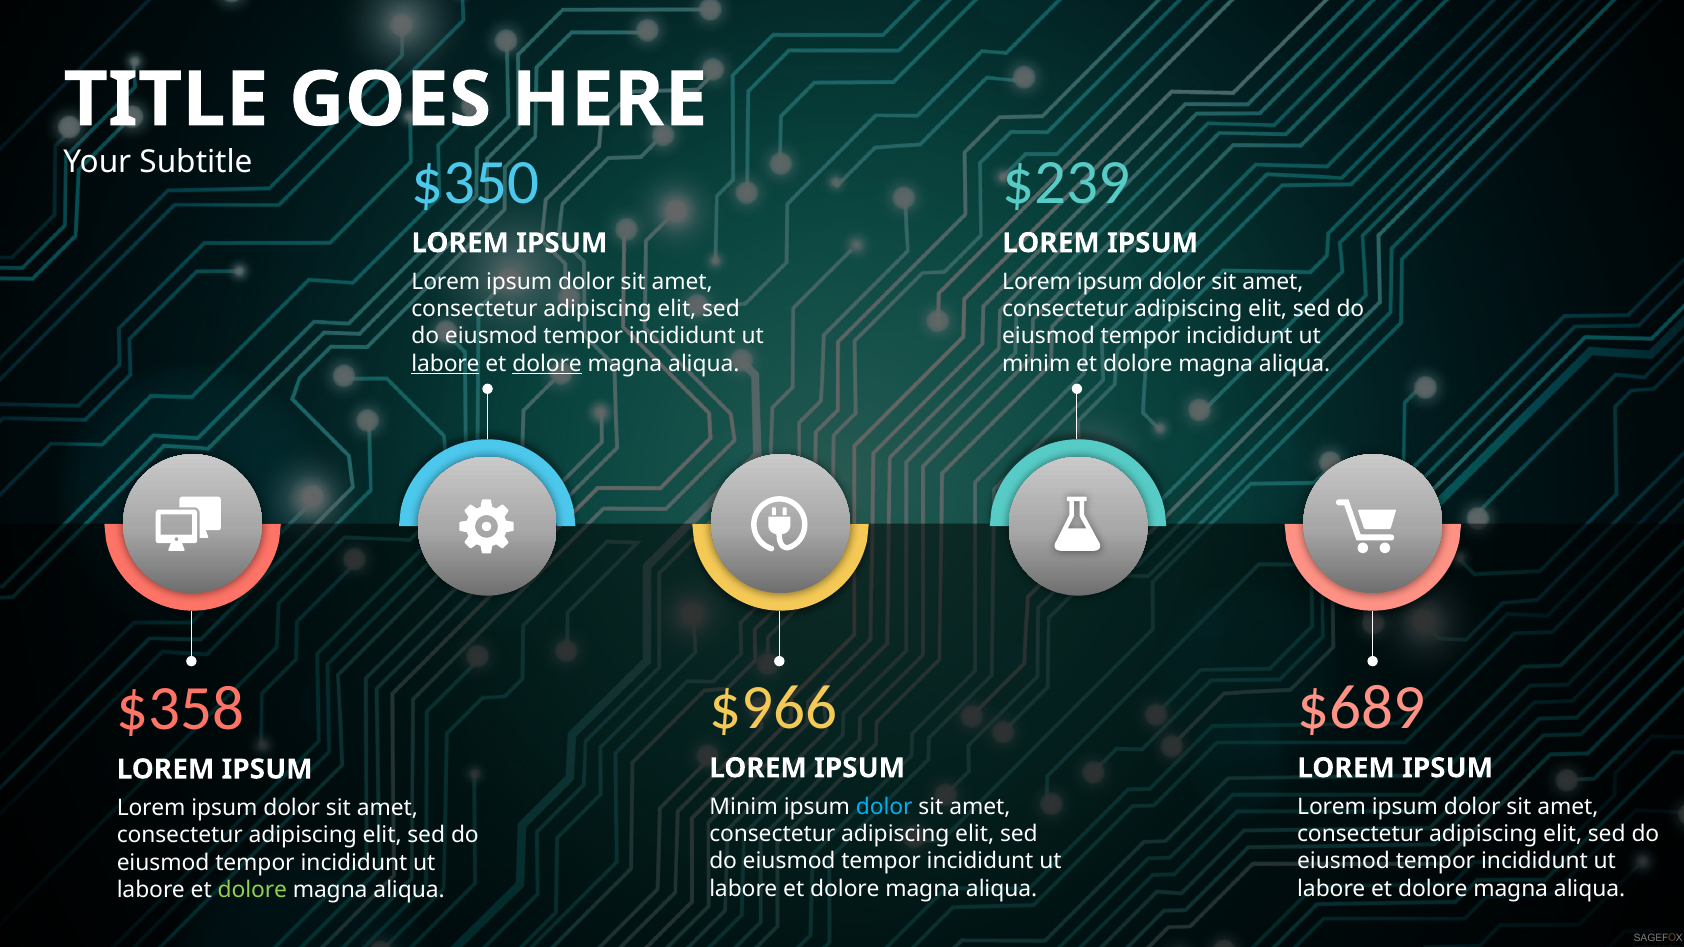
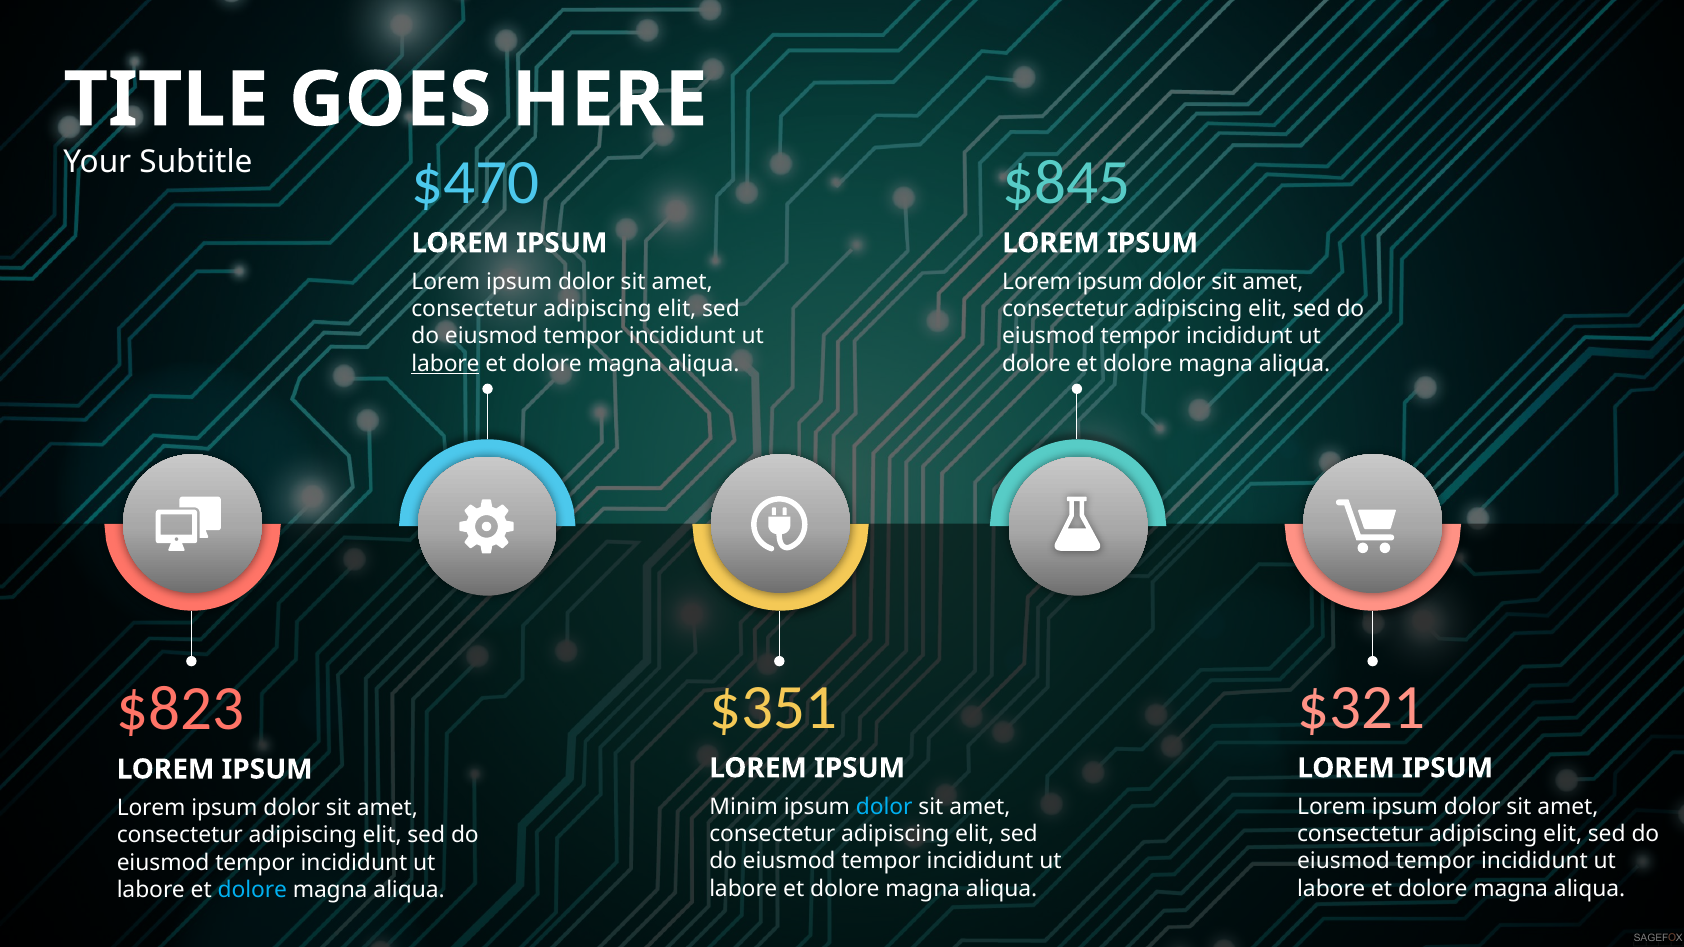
$350: $350 -> $470
$239: $239 -> $845
dolore at (547, 364) underline: present -> none
minim at (1036, 364): minim -> dolore
$966: $966 -> $351
$689: $689 -> $321
$358: $358 -> $823
dolore at (252, 890) colour: light green -> light blue
